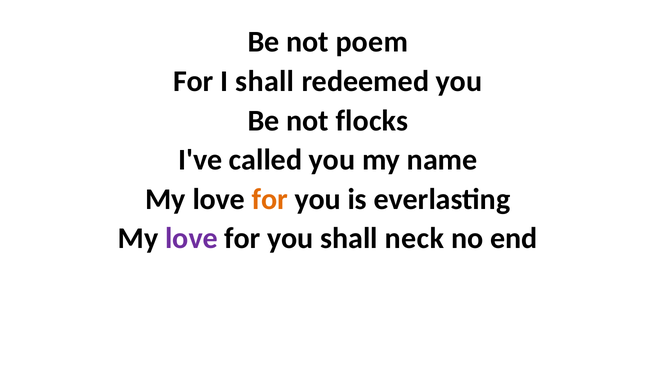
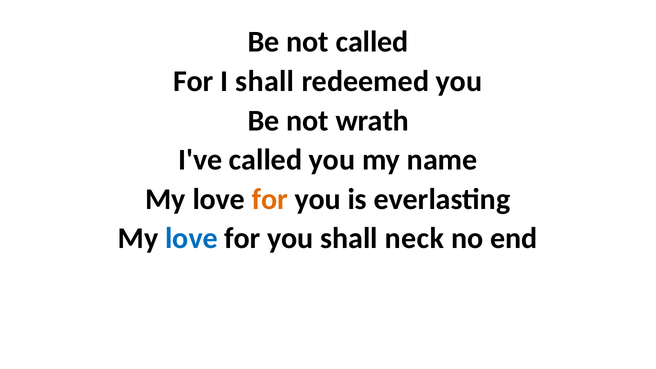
not poem: poem -> called
flocks: flocks -> wrath
love at (191, 239) colour: purple -> blue
